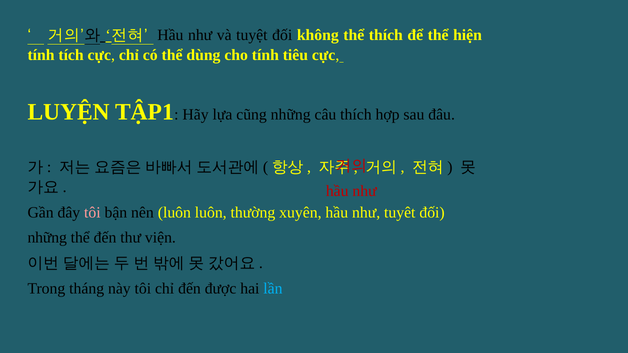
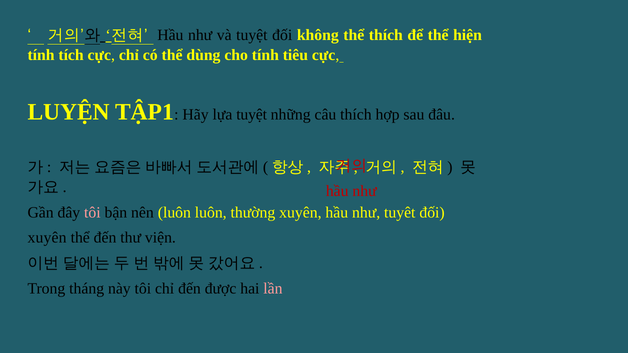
lựa cũng: cũng -> tuyệt
những at (47, 238): những -> xuyên
lần colour: light blue -> pink
